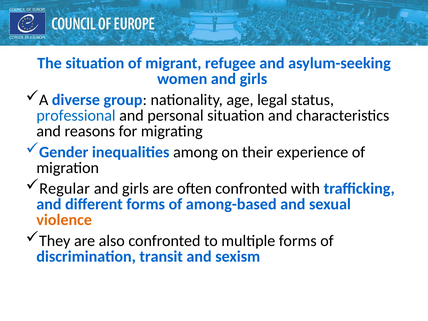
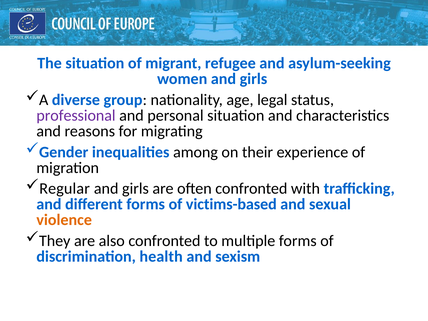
professional colour: blue -> purple
among-based: among-based -> victims-based
transit: transit -> health
